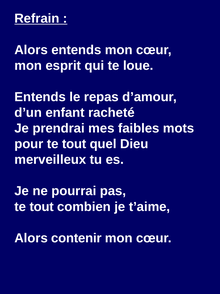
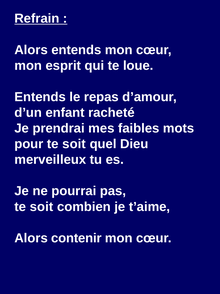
pour te tout: tout -> soit
tout at (42, 206): tout -> soit
